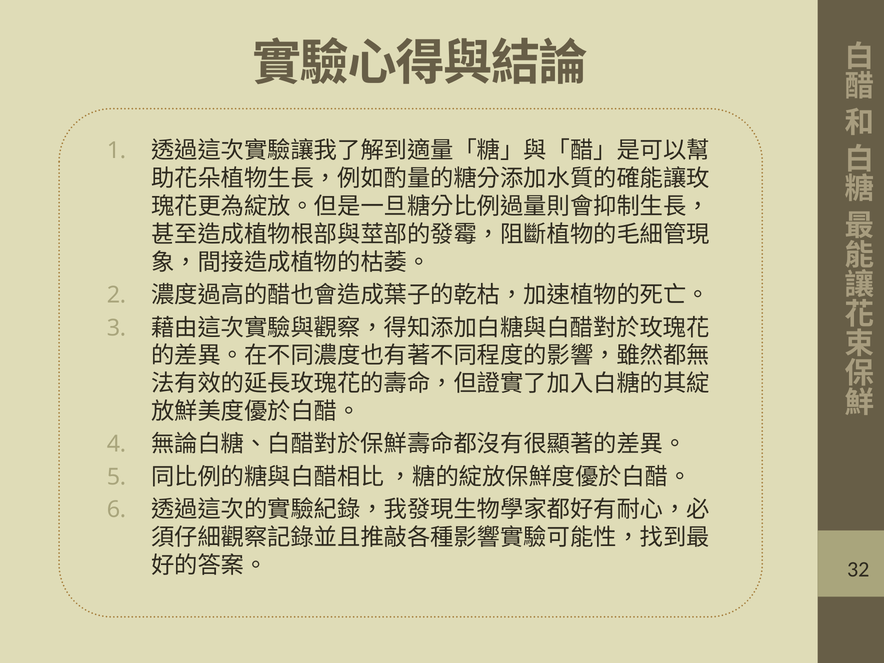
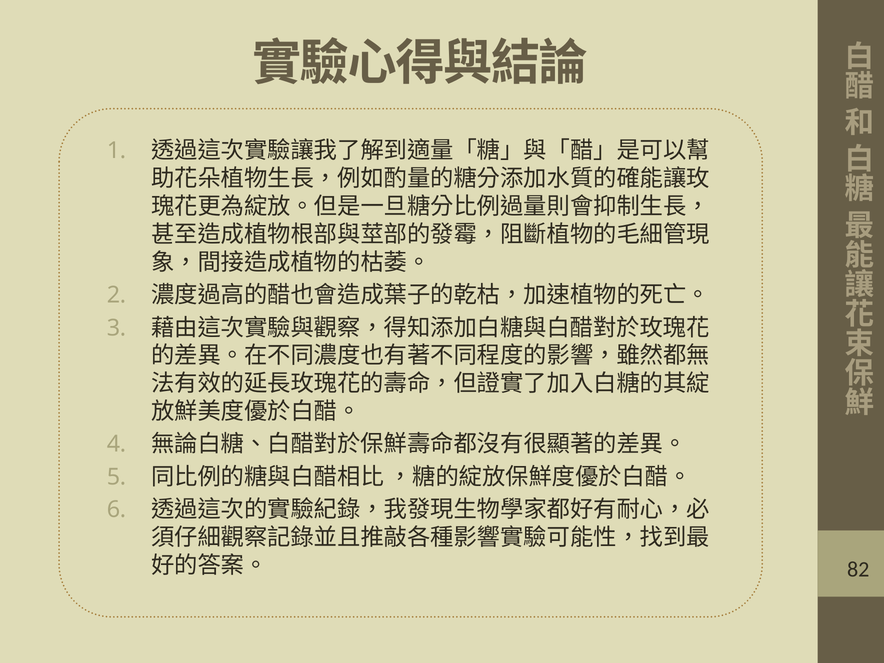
32: 32 -> 82
